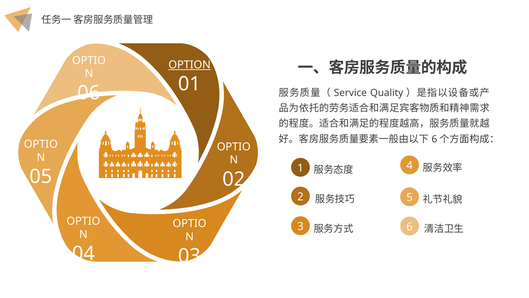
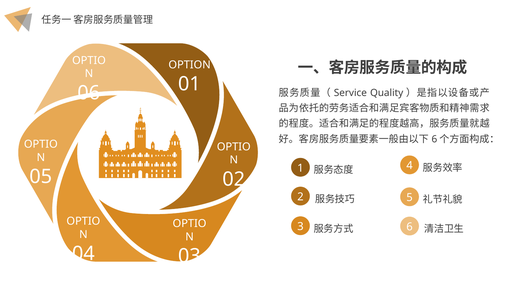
OPTION underline: present -> none
